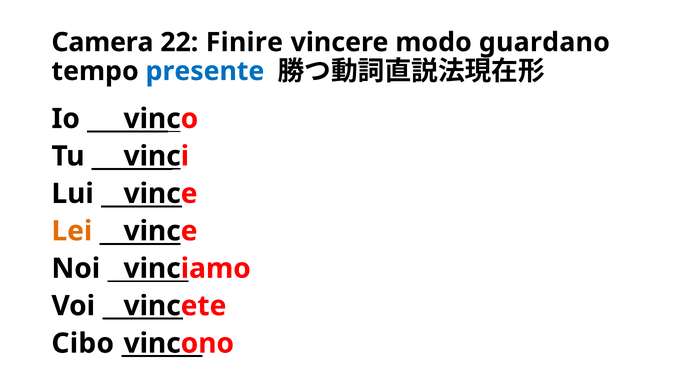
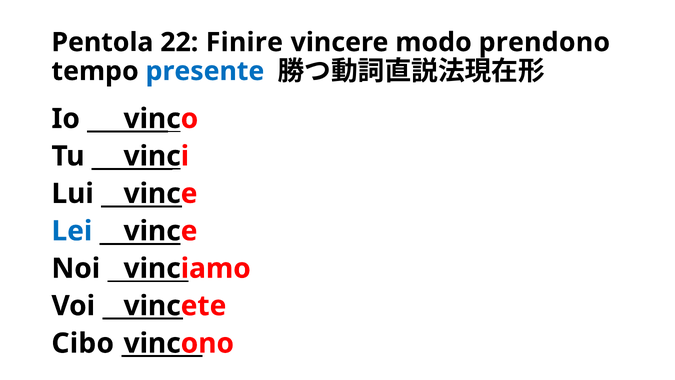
Camera: Camera -> Pentola
guardano: guardano -> prendono
Lei colour: orange -> blue
